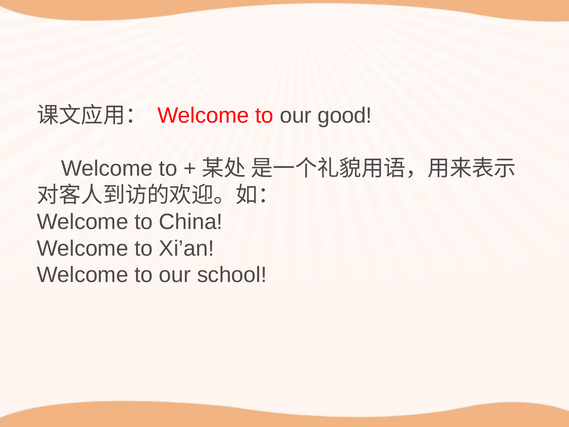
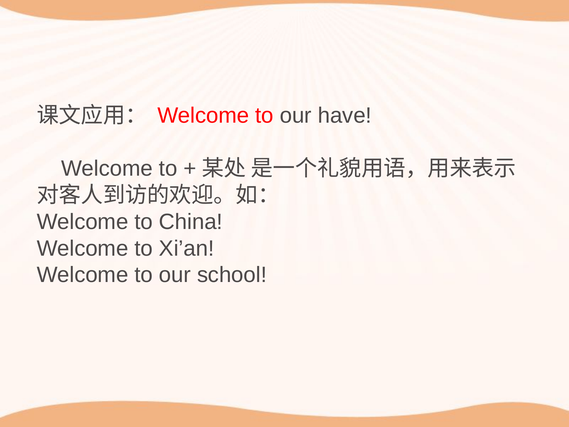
good: good -> have
